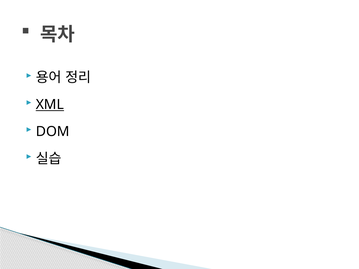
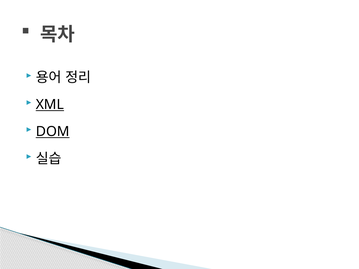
DOM underline: none -> present
